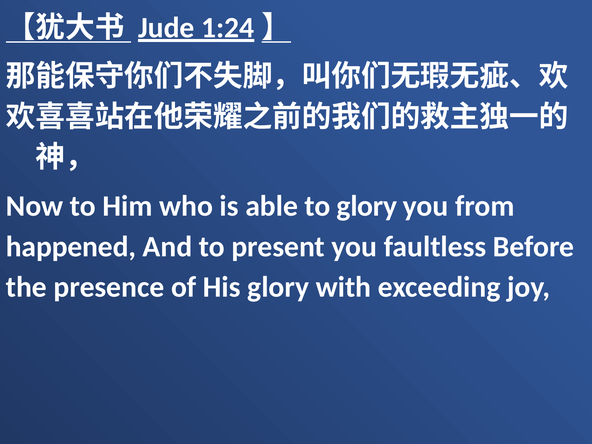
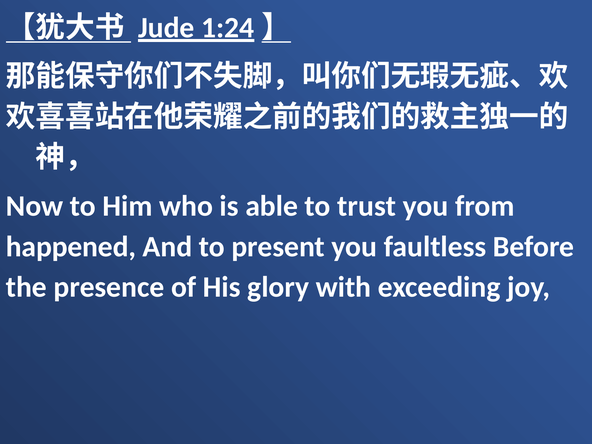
to glory: glory -> trust
